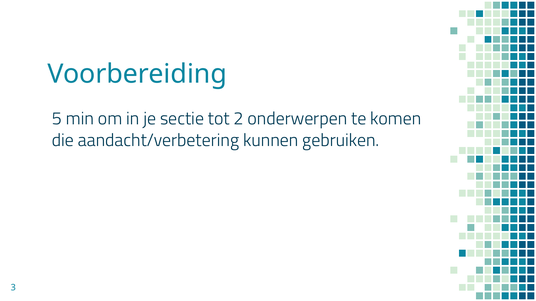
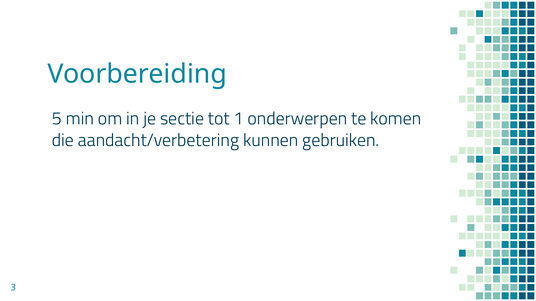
2: 2 -> 1
